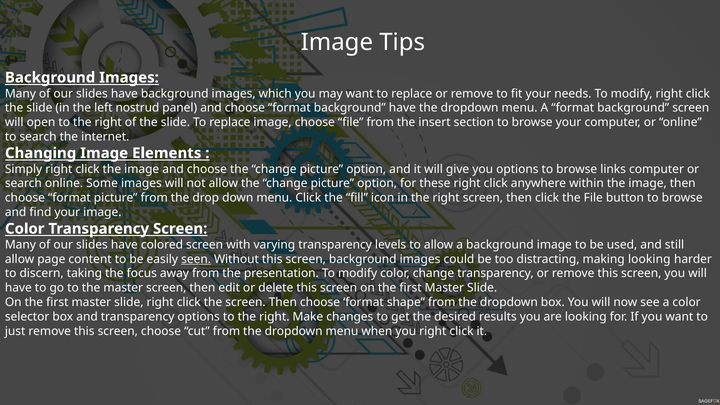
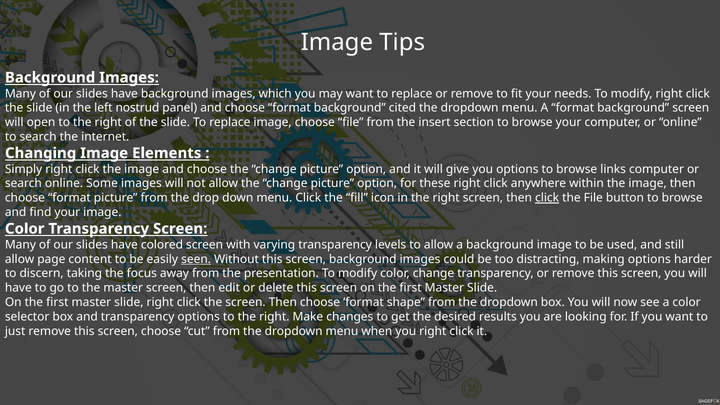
background have: have -> cited
click at (547, 198) underline: none -> present
making looking: looking -> options
